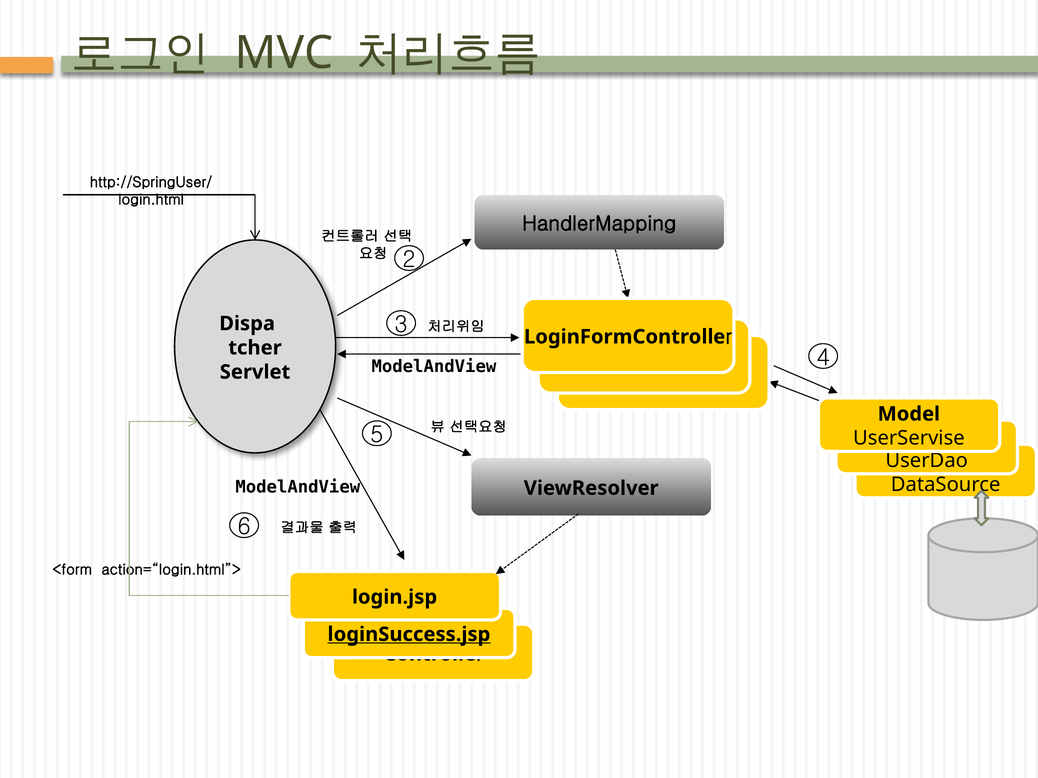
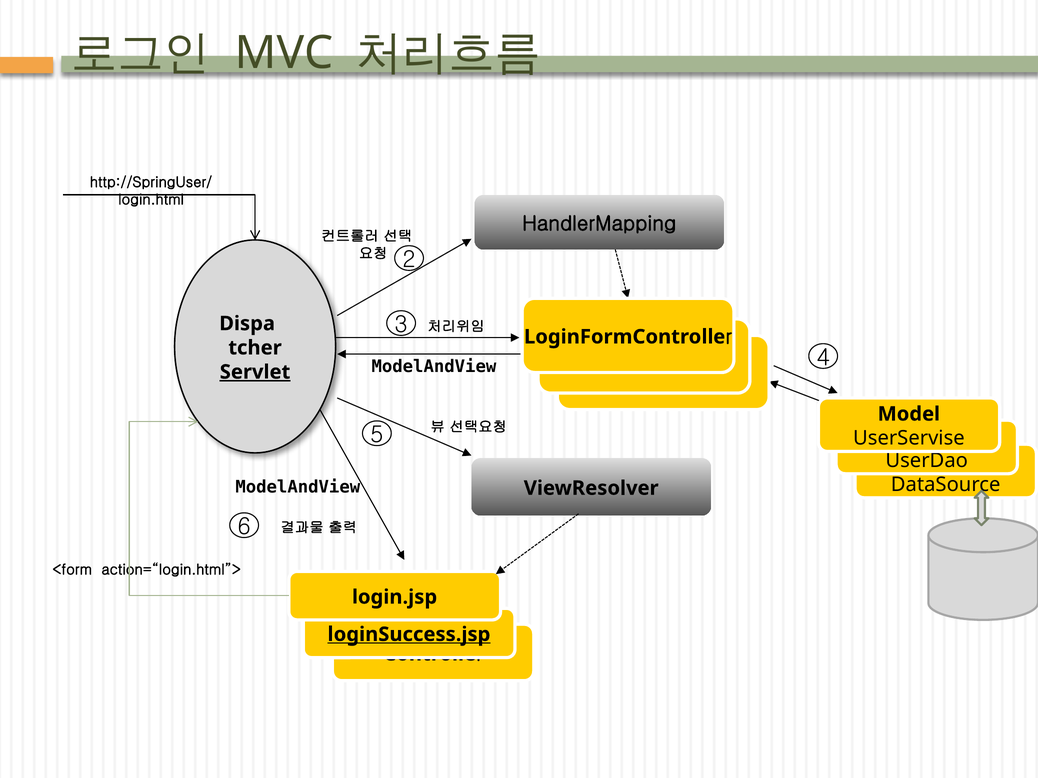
Servlet underline: none -> present
